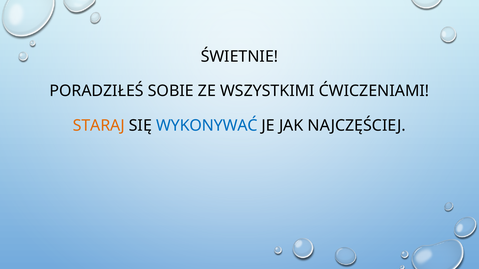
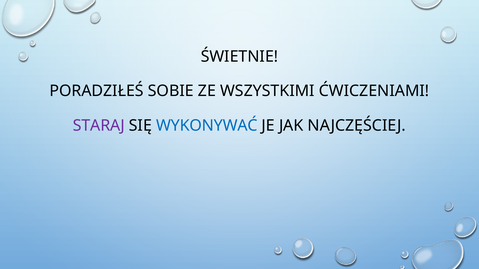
STARAJ colour: orange -> purple
